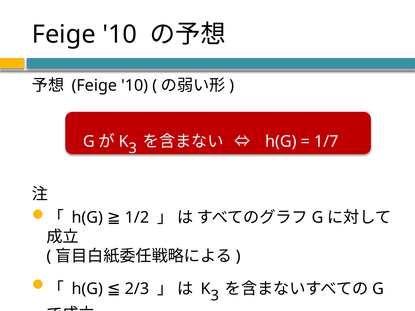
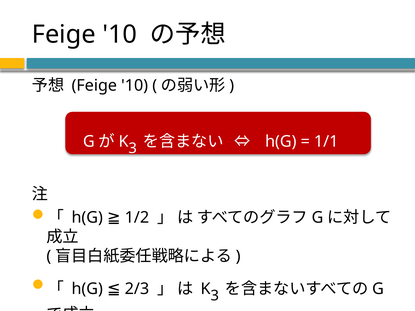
1/7: 1/7 -> 1/1
